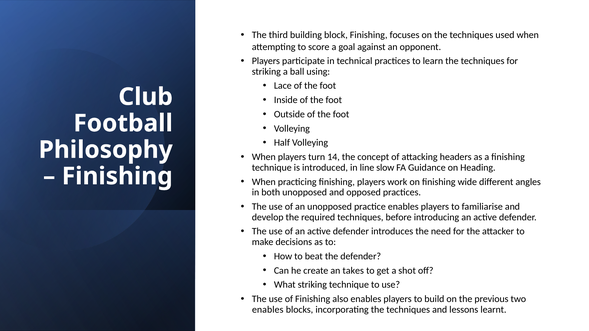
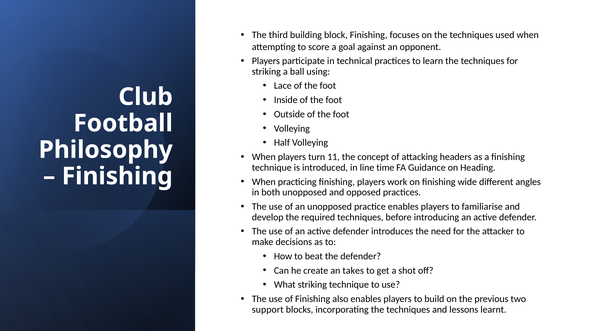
14: 14 -> 11
slow: slow -> time
enables at (268, 310): enables -> support
